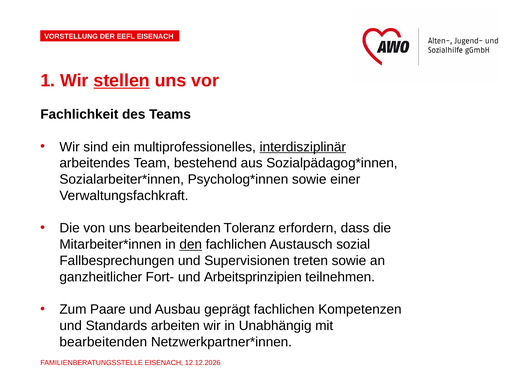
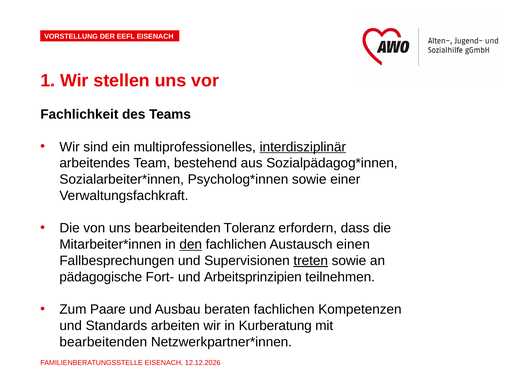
stellen underline: present -> none
sozial: sozial -> einen
treten underline: none -> present
ganzheitlicher: ganzheitlicher -> pädagogische
geprägt: geprägt -> beraten
Unabhängig: Unabhängig -> Kurberatung
